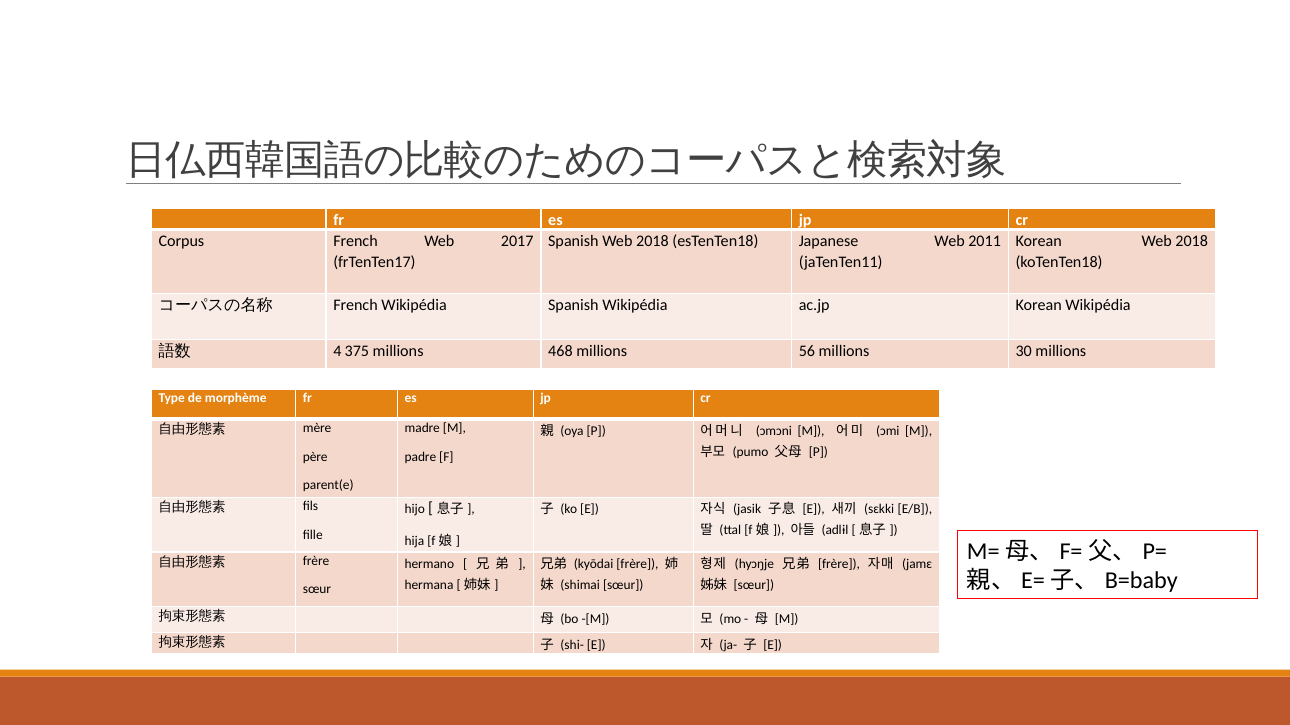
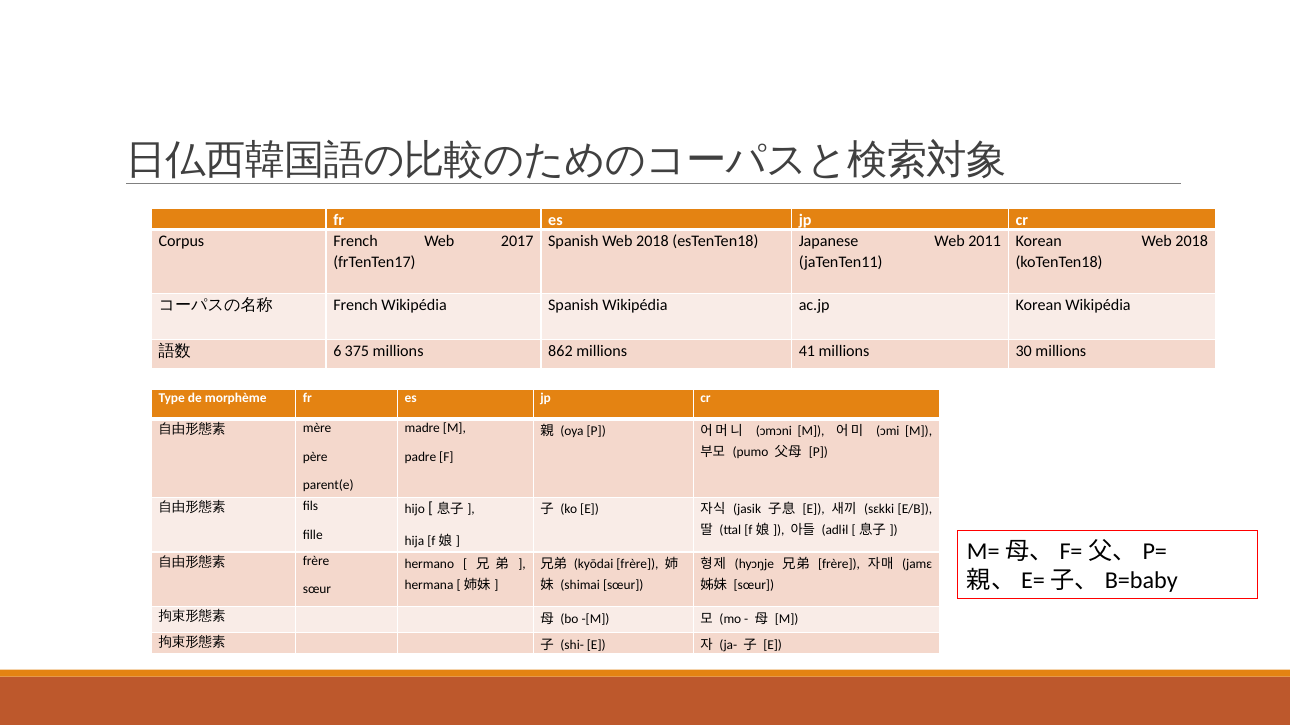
4: 4 -> 6
468: 468 -> 862
56: 56 -> 41
